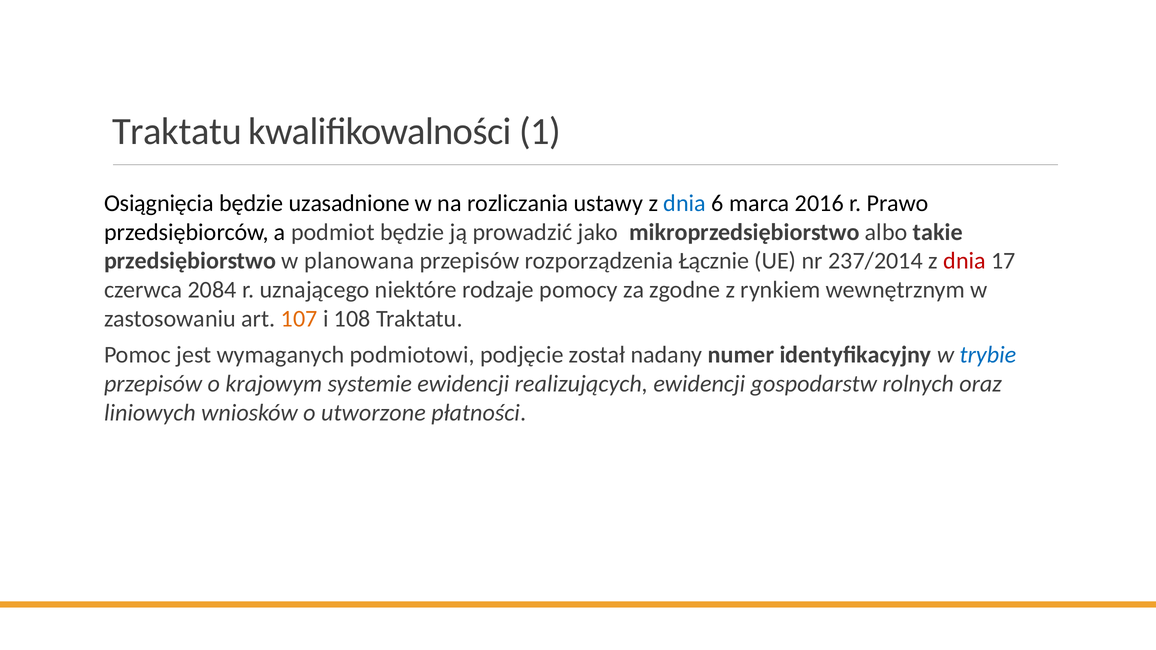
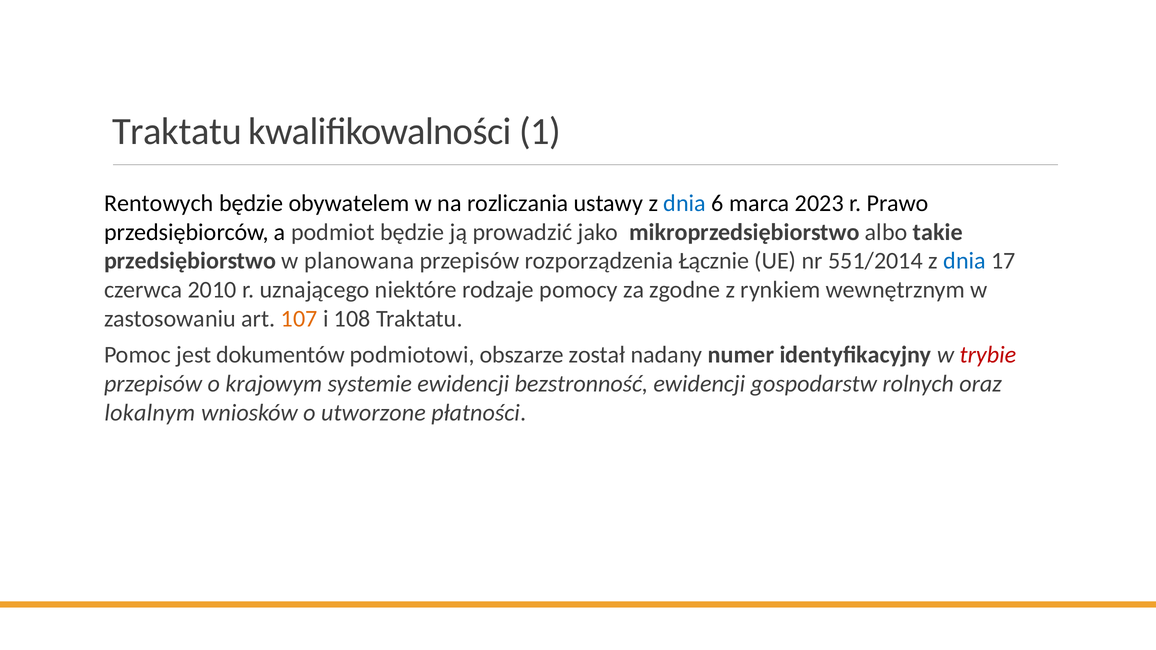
Osiągnięcia: Osiągnięcia -> Rentowych
uzasadnione: uzasadnione -> obywatelem
2016: 2016 -> 2023
237/2014: 237/2014 -> 551/2014
dnia at (965, 261) colour: red -> blue
2084: 2084 -> 2010
wymaganych: wymaganych -> dokumentów
podjęcie: podjęcie -> obszarze
trybie colour: blue -> red
realizujących: realizujących -> bezstronność
liniowych: liniowych -> lokalnym
